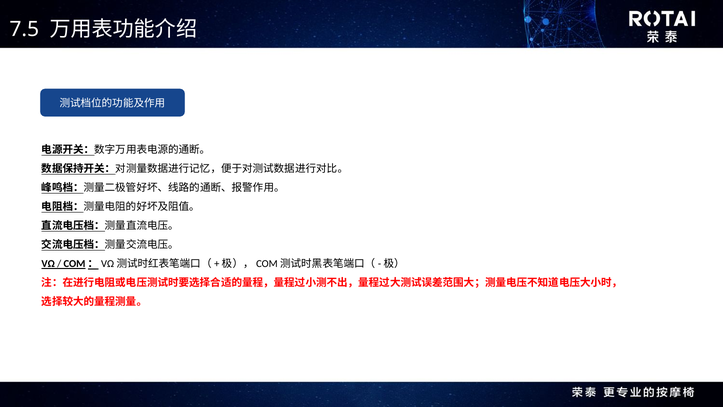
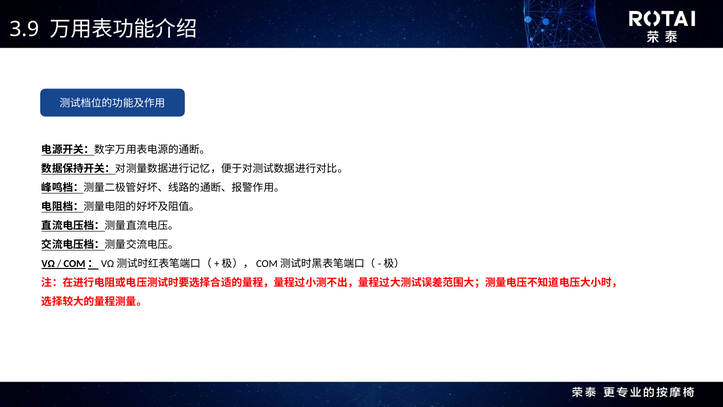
7.5: 7.5 -> 3.9
